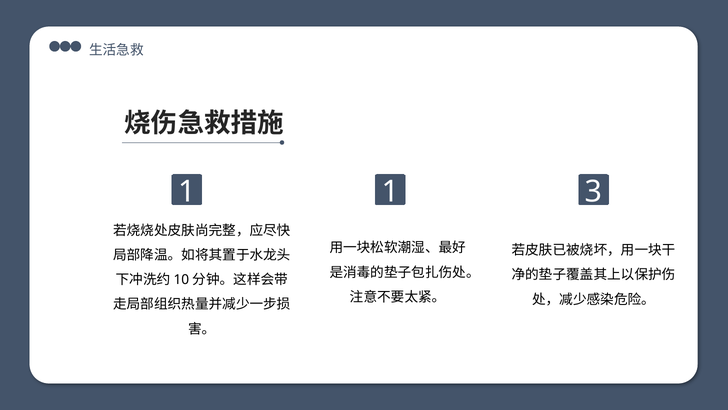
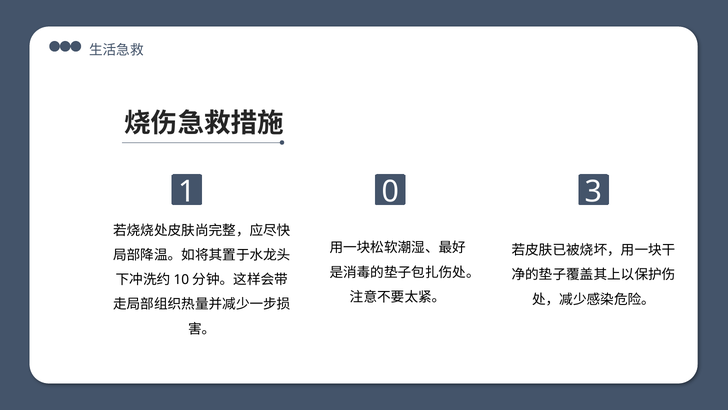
1 1: 1 -> 0
